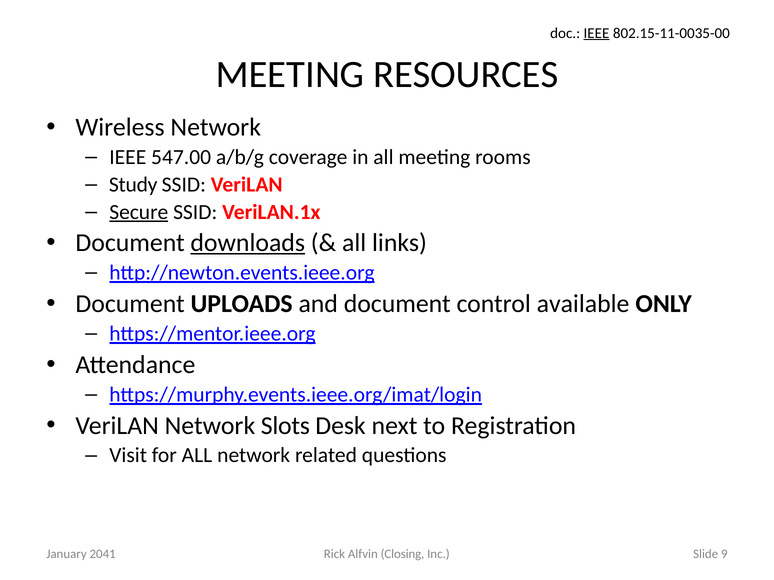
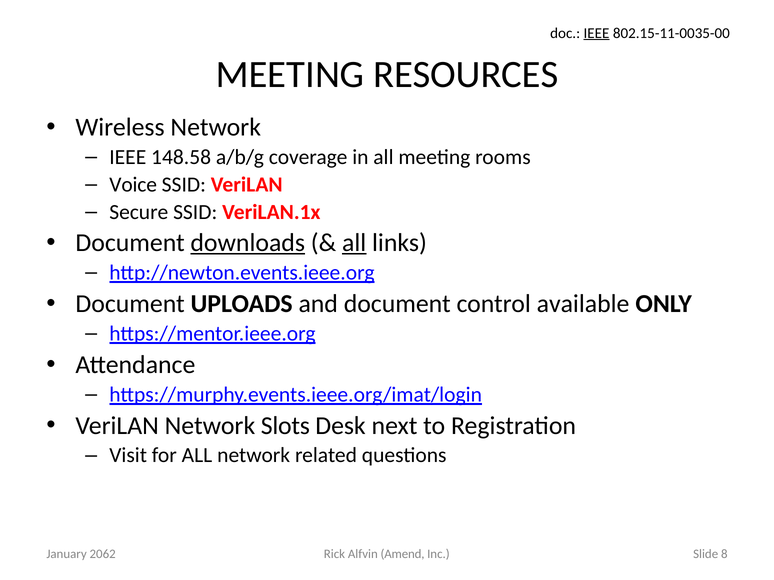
547.00: 547.00 -> 148.58
Study: Study -> Voice
Secure underline: present -> none
all at (354, 243) underline: none -> present
2041: 2041 -> 2062
Closing: Closing -> Amend
9: 9 -> 8
